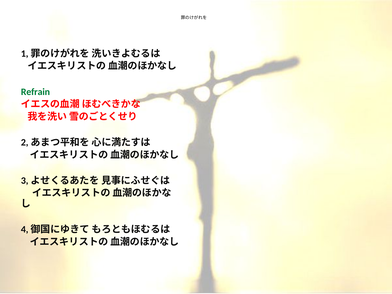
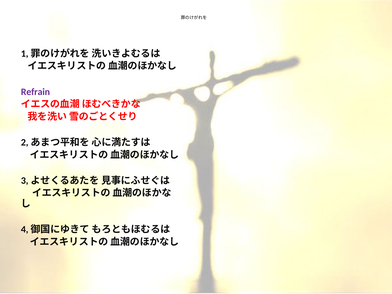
Refrain colour: green -> purple
